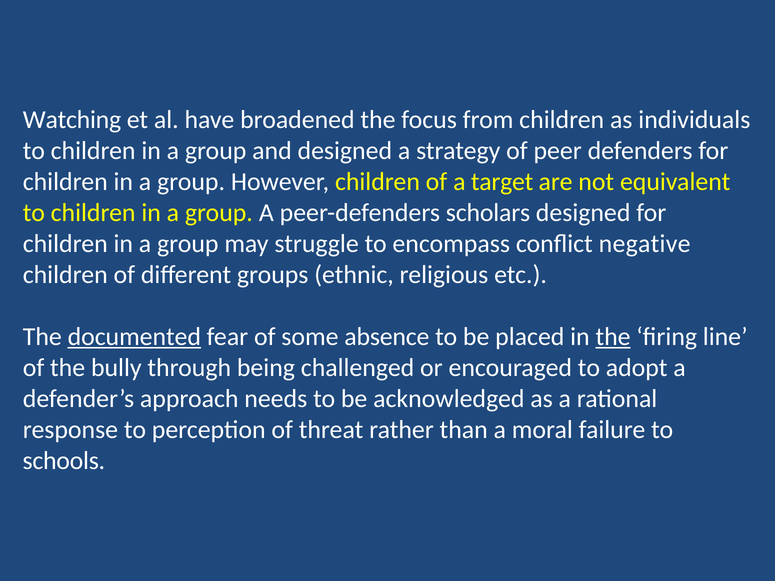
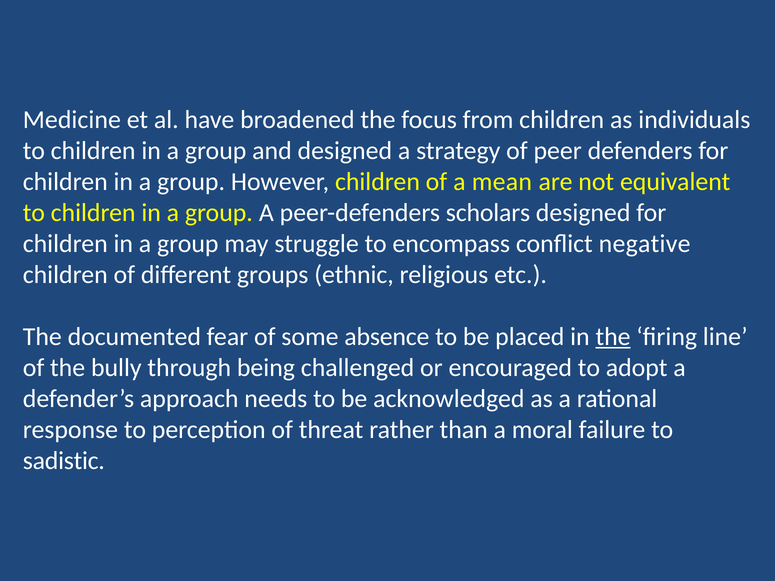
Watching: Watching -> Medicine
target: target -> mean
documented underline: present -> none
schools: schools -> sadistic
